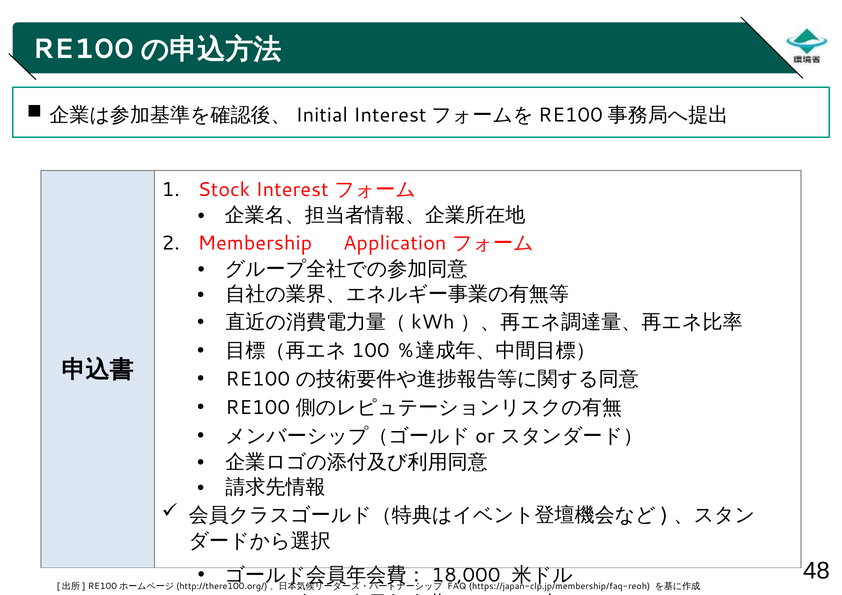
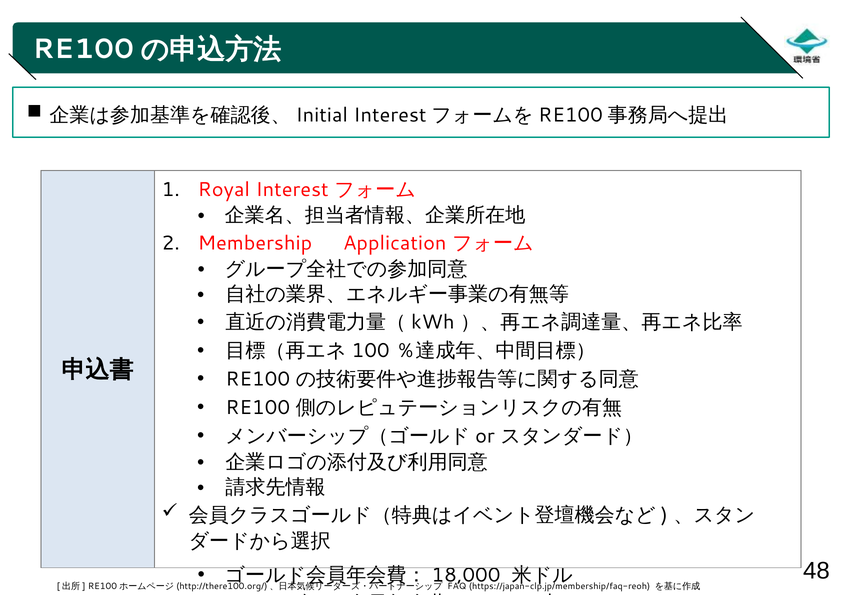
Stock: Stock -> Royal
